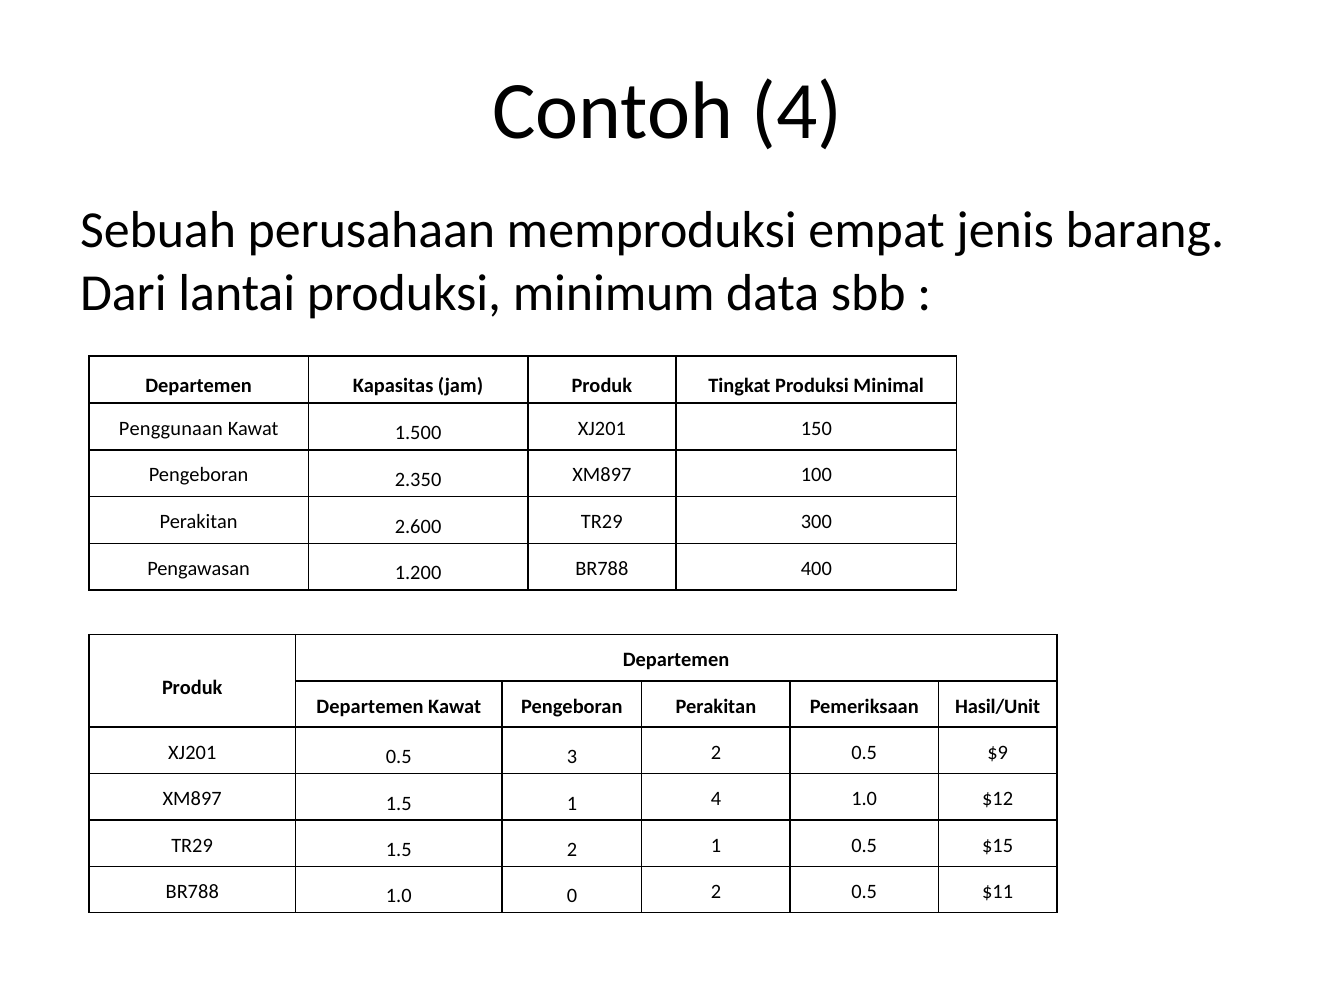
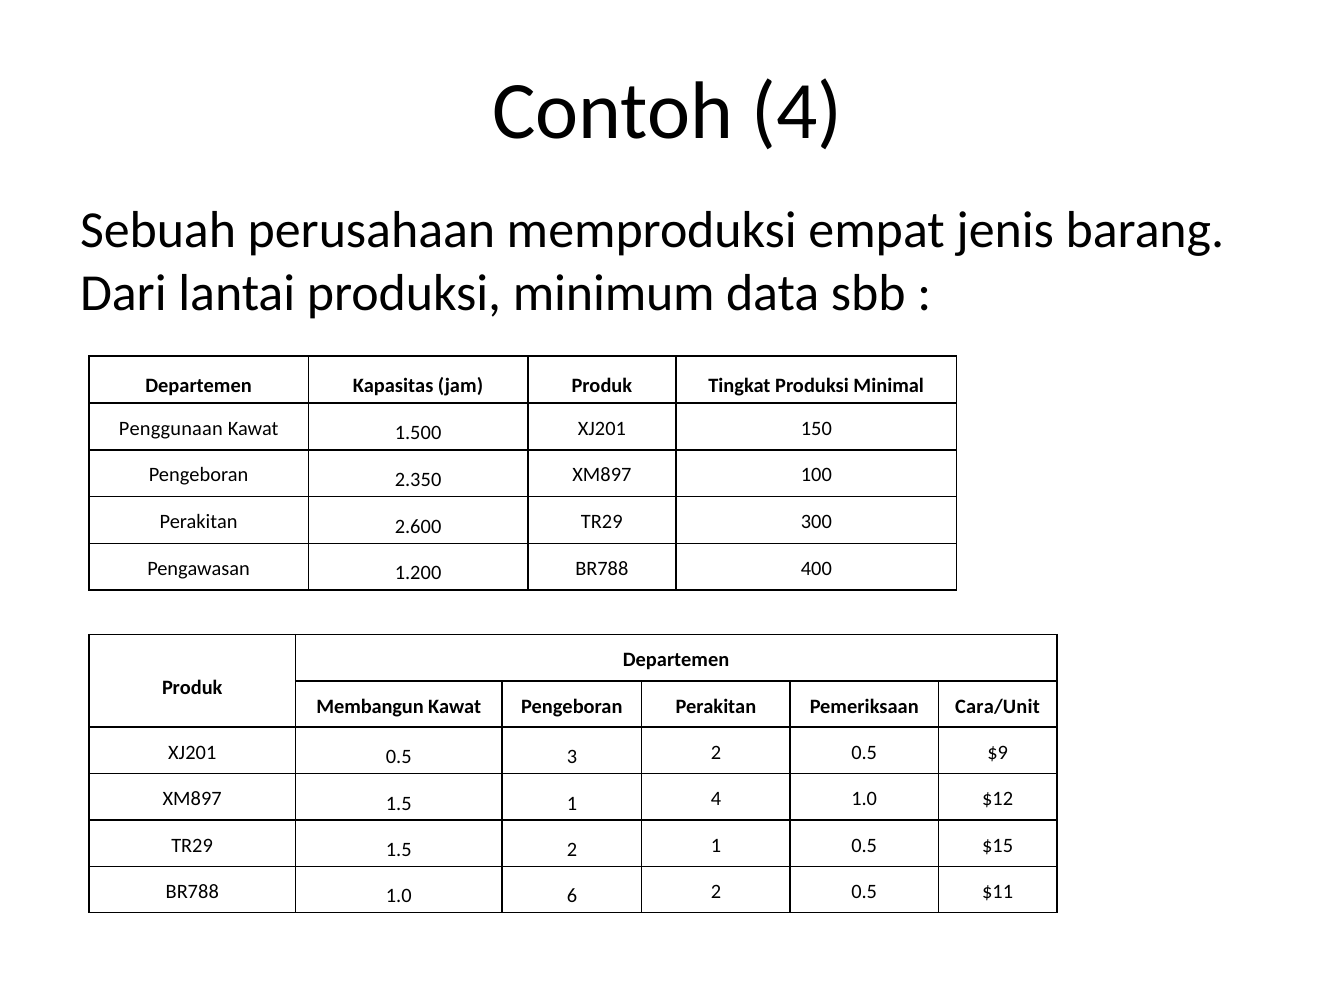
Departemen at (370, 706): Departemen -> Membangun
Hasil/Unit: Hasil/Unit -> Cara/Unit
0: 0 -> 6
